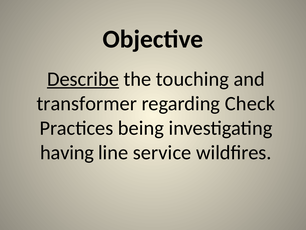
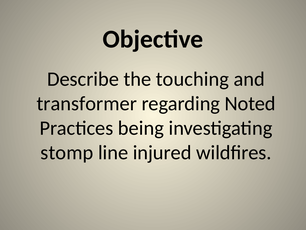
Describe underline: present -> none
Check: Check -> Noted
having: having -> stomp
service: service -> injured
